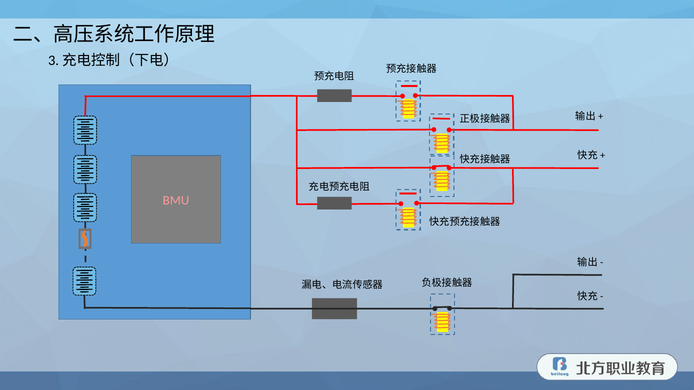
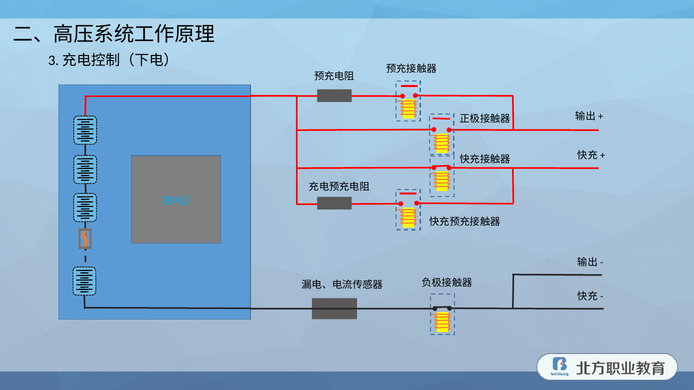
BMU colour: pink -> light blue
